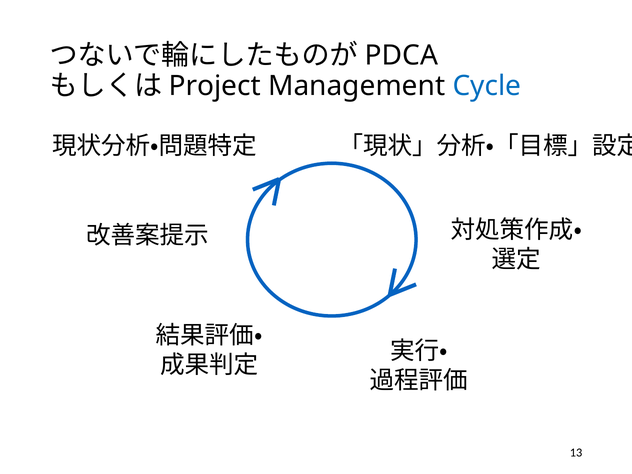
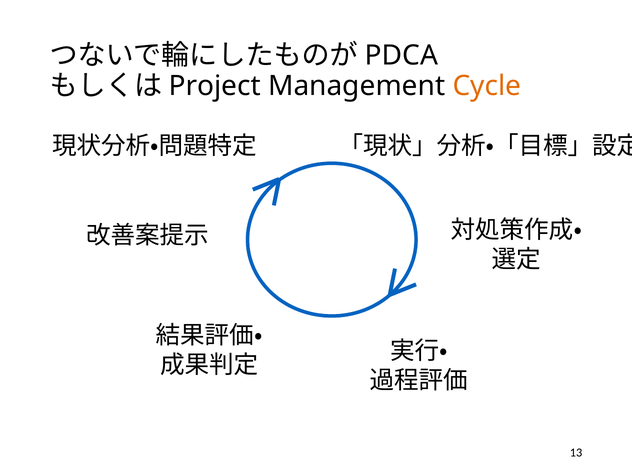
Cycle colour: blue -> orange
